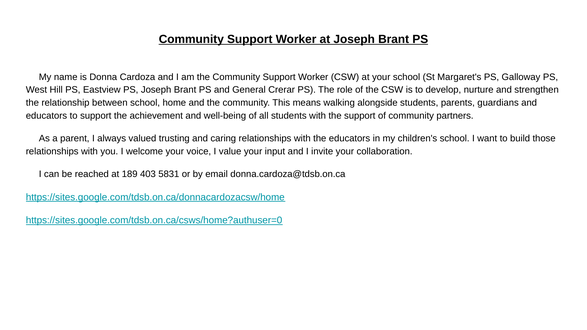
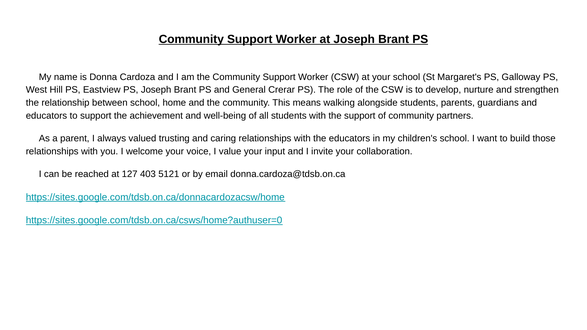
189: 189 -> 127
5831: 5831 -> 5121
